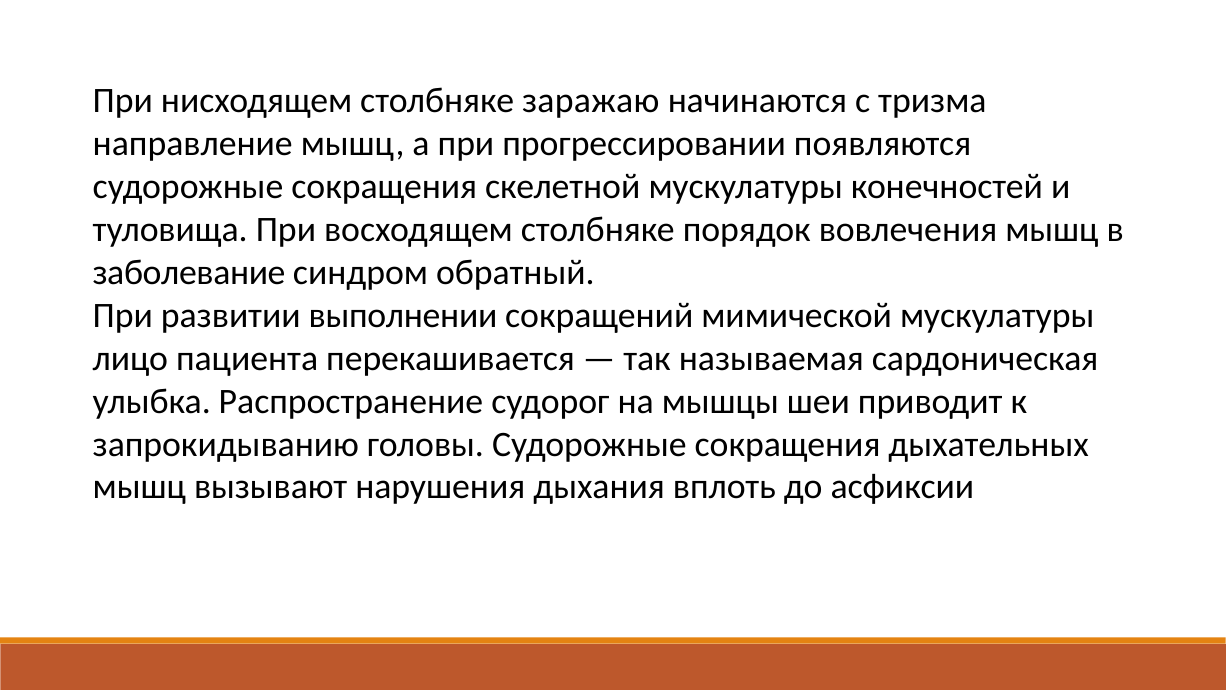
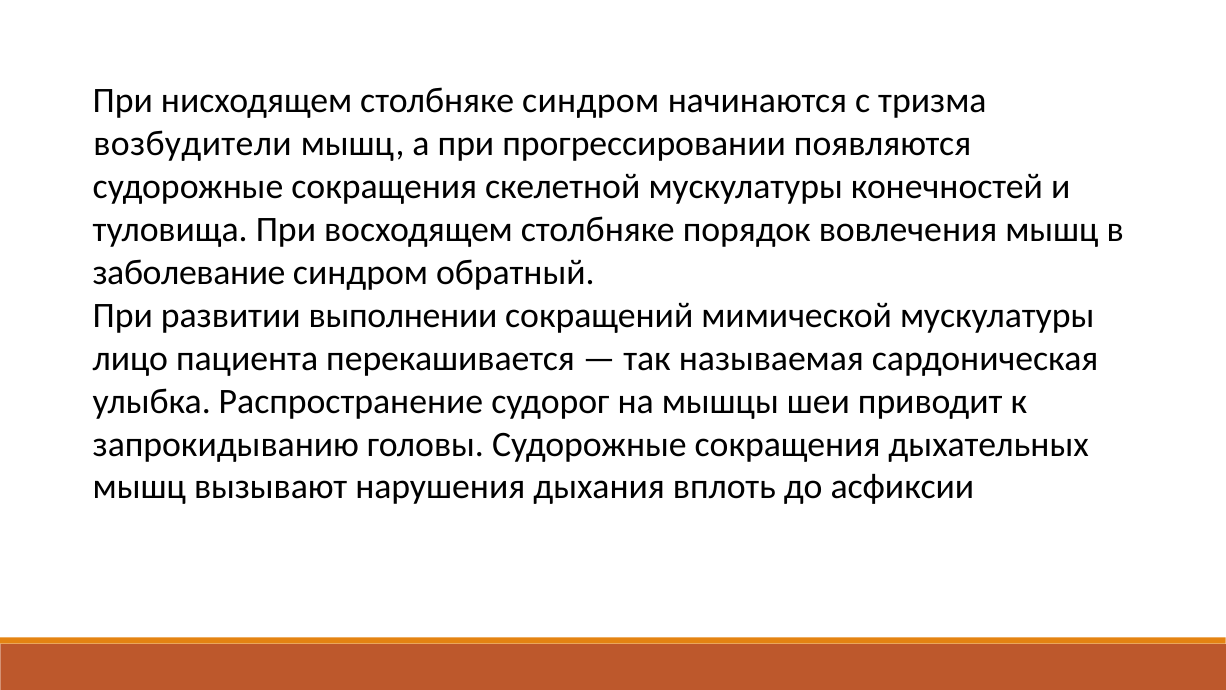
столбняке заражаю: заражаю -> синдром
направление: направление -> возбудители
